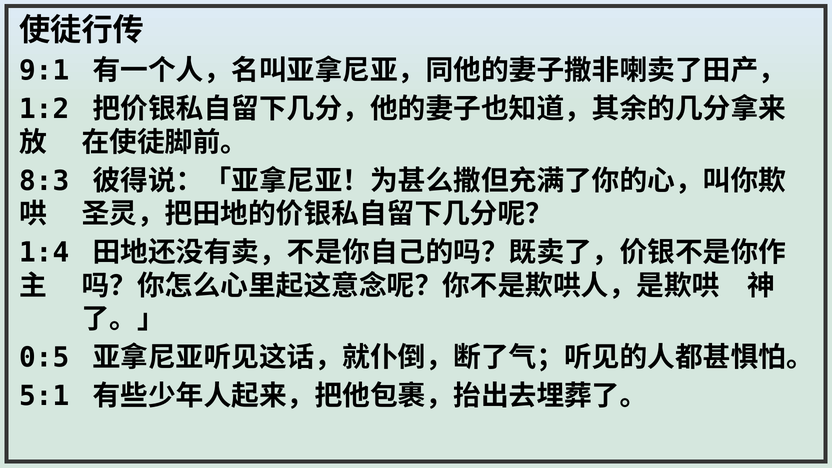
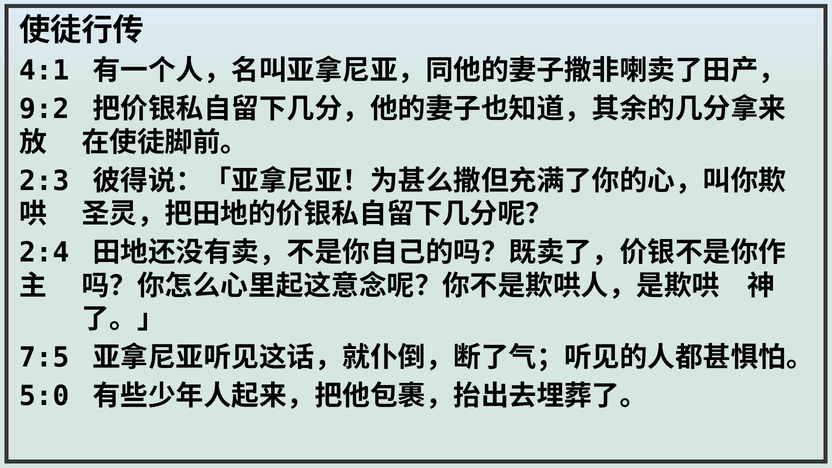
9:1: 9:1 -> 4:1
1:2: 1:2 -> 9:2
8:3: 8:3 -> 2:3
1:4: 1:4 -> 2:4
0:5: 0:5 -> 7:5
5:1: 5:1 -> 5:0
